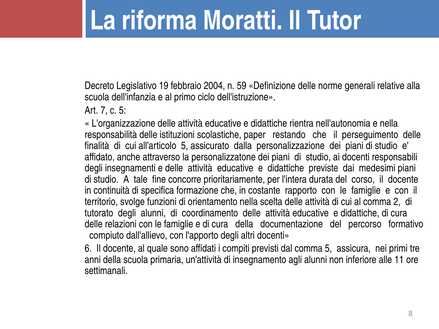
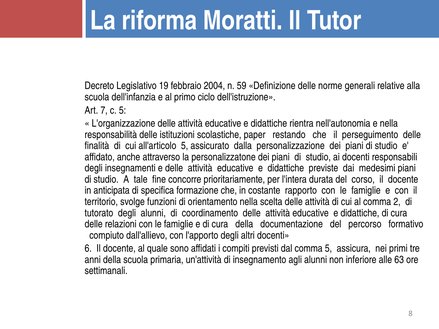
continuità: continuità -> anticipata
11: 11 -> 63
